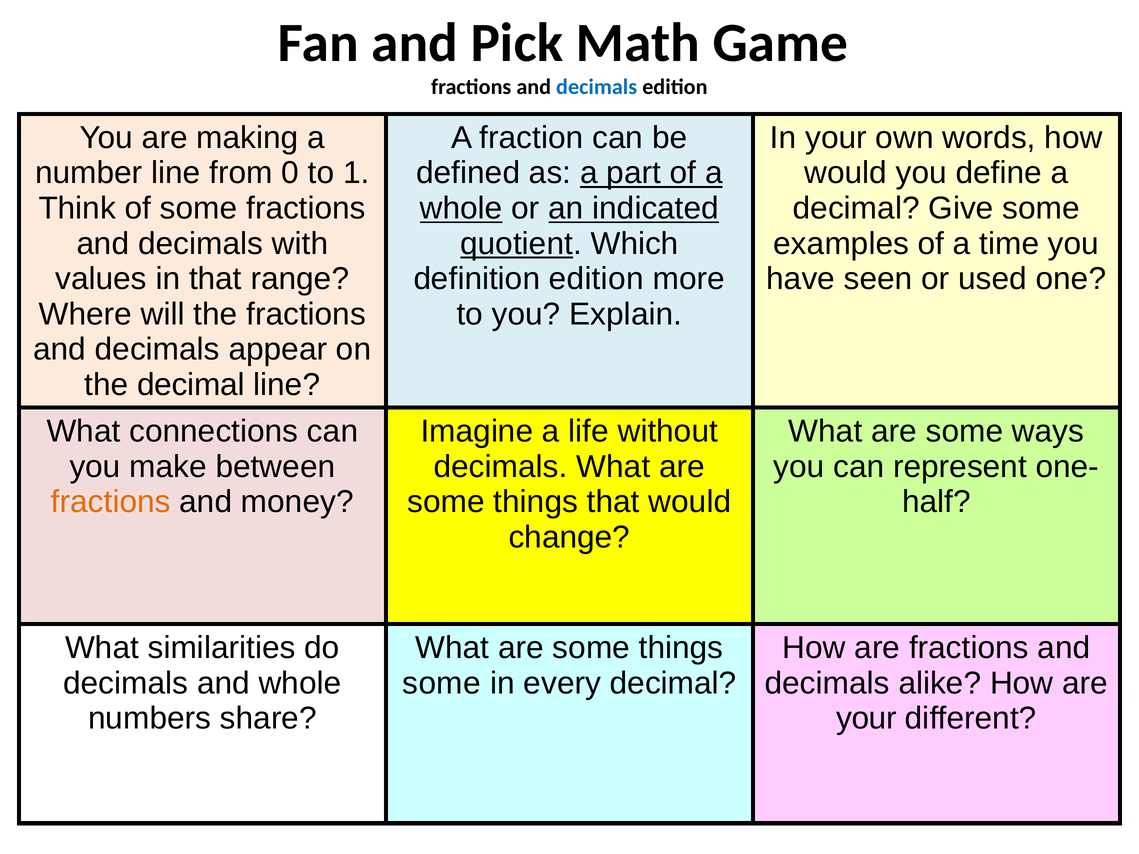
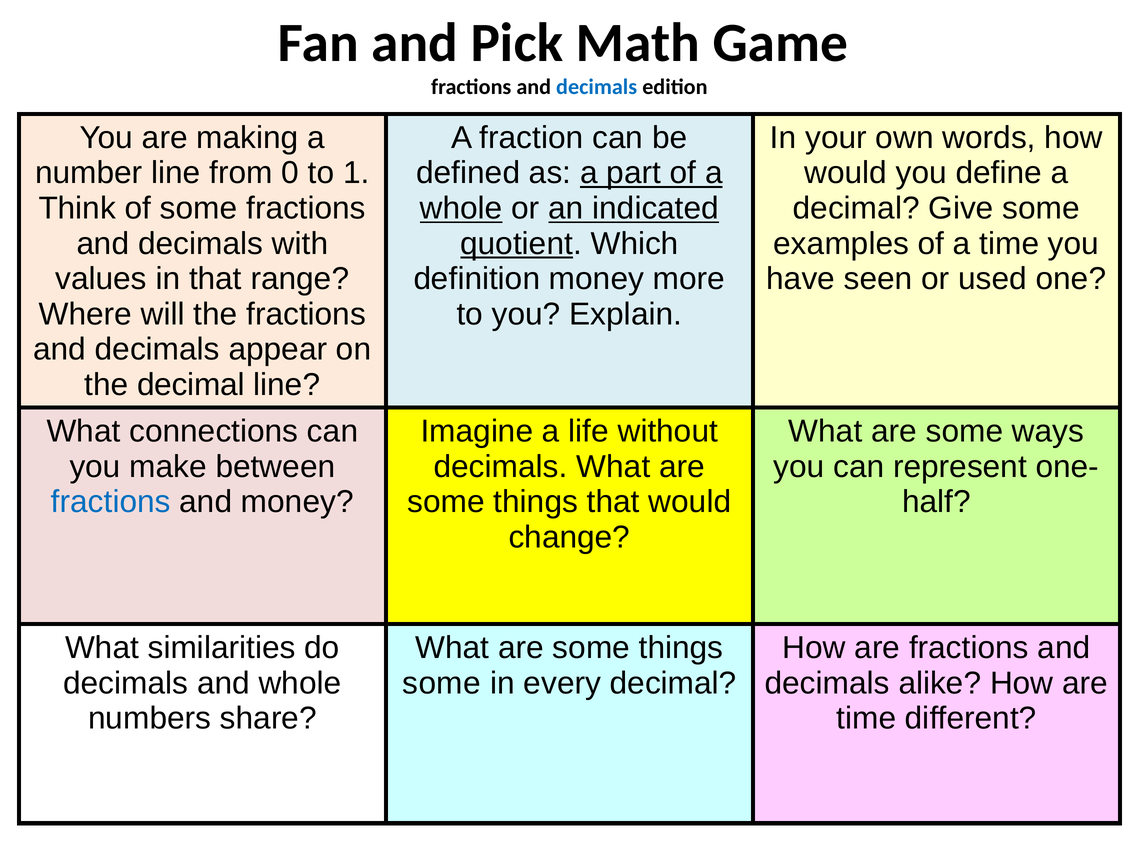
definition edition: edition -> money
fractions at (111, 502) colour: orange -> blue
your at (866, 719): your -> time
